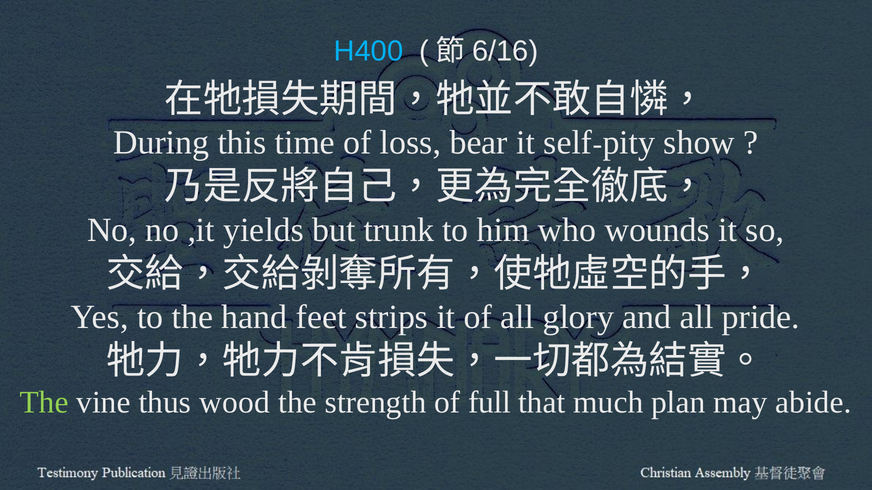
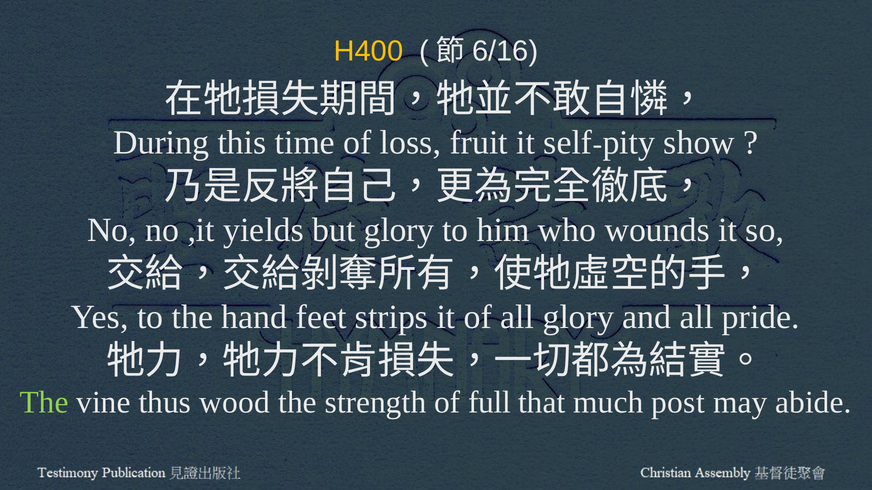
H400 colour: light blue -> yellow
bear: bear -> fruit
but trunk: trunk -> glory
plan: plan -> post
